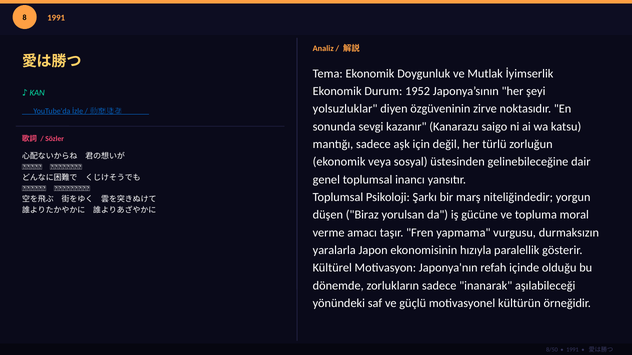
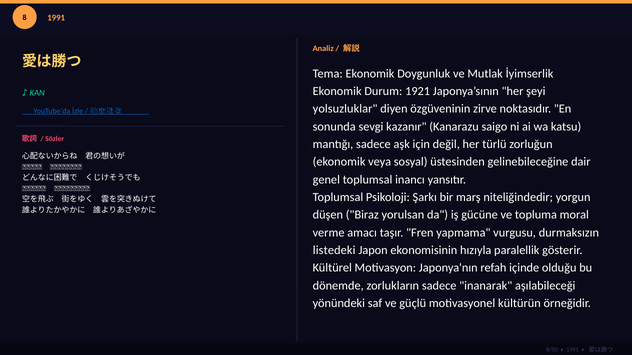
1952: 1952 -> 1921
yaralarla: yaralarla -> listedeki
